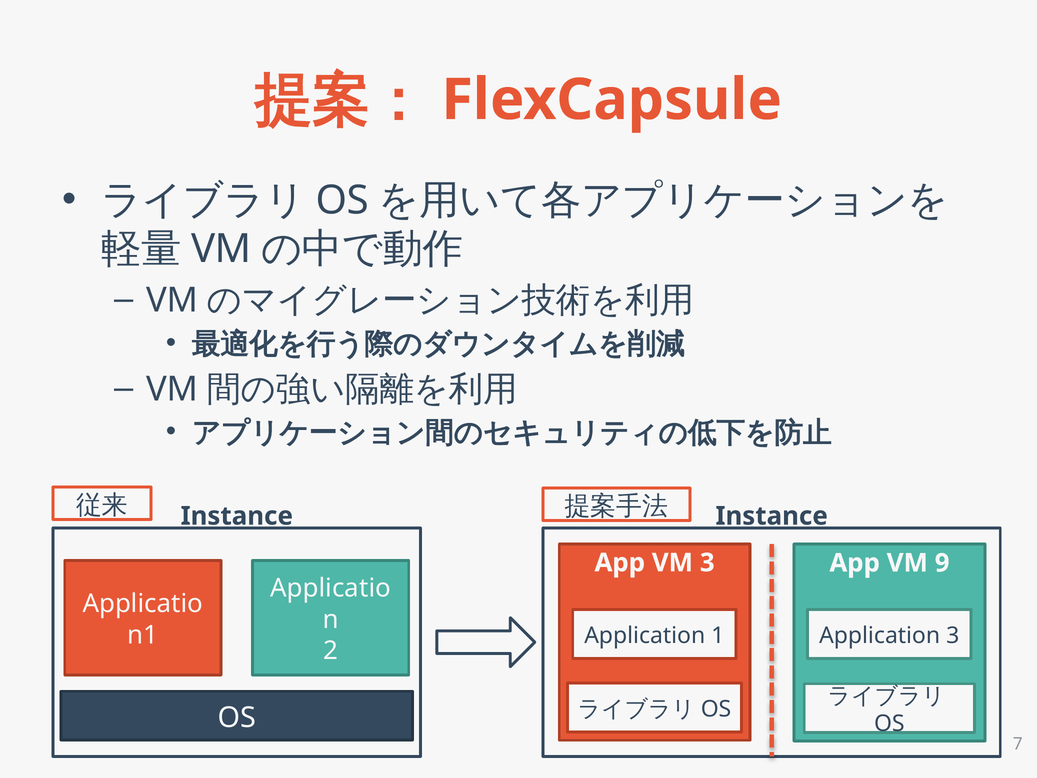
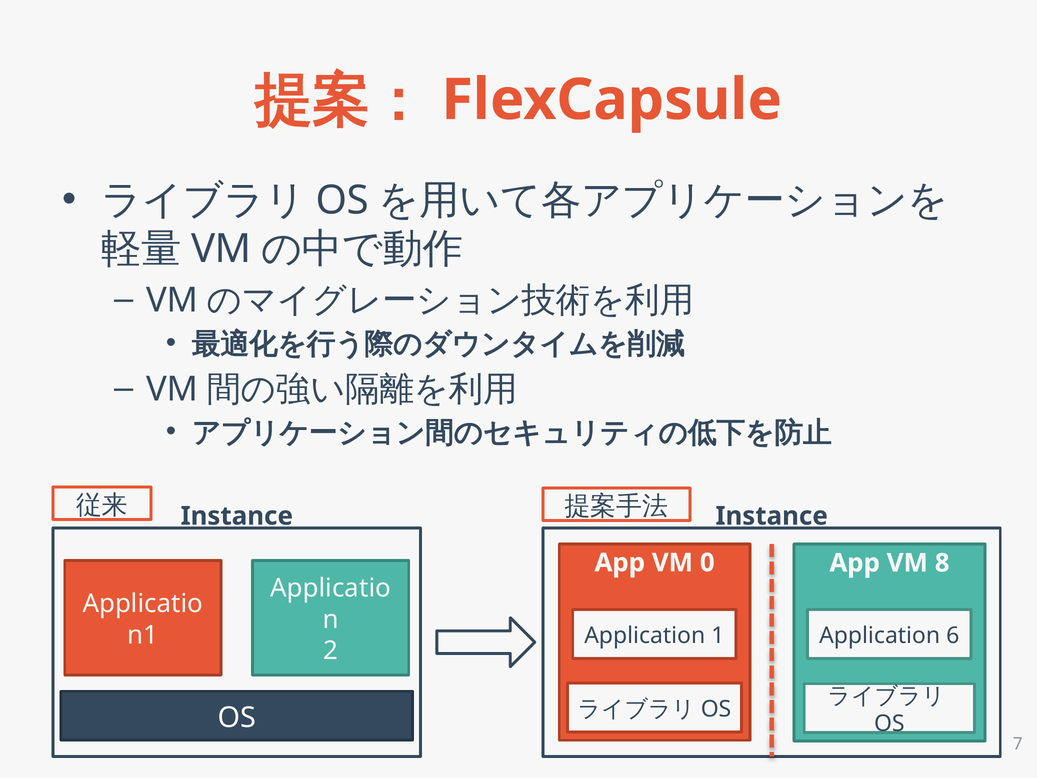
VM 3: 3 -> 0
9: 9 -> 8
Application 3: 3 -> 6
